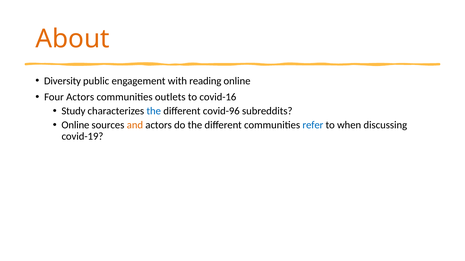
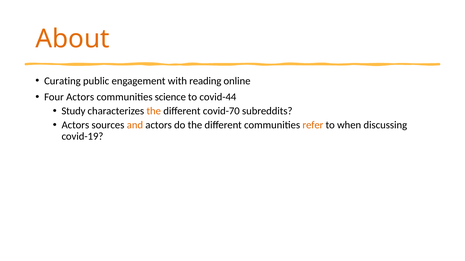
Diversity: Diversity -> Curating
outlets: outlets -> science
covid-16: covid-16 -> covid-44
the at (154, 111) colour: blue -> orange
covid-96: covid-96 -> covid-70
Online at (75, 125): Online -> Actors
refer colour: blue -> orange
